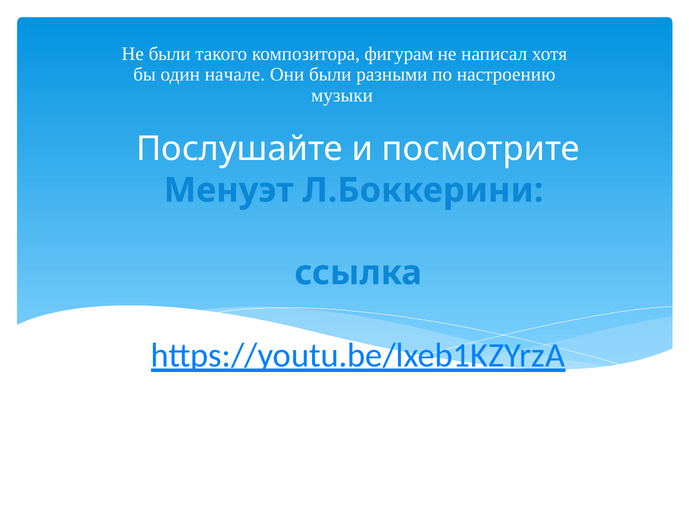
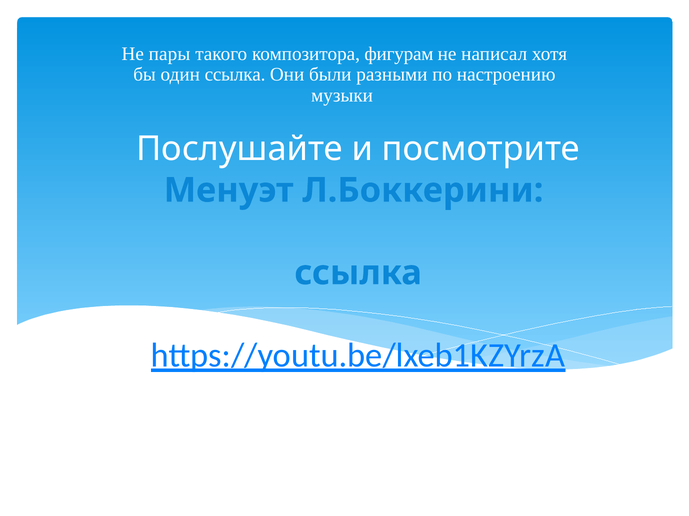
Не были: были -> пары
один начале: начале -> ссылка
